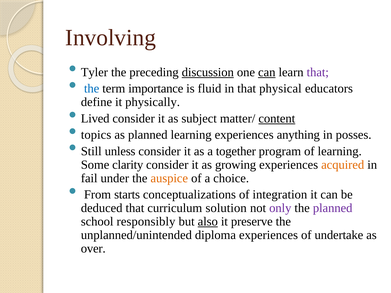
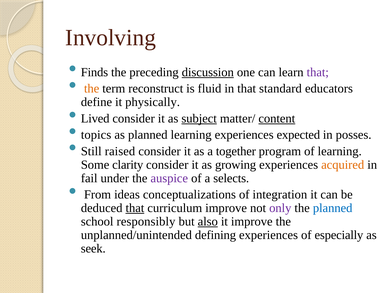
Tyler: Tyler -> Finds
can at (267, 72) underline: present -> none
the at (92, 89) colour: blue -> orange
importance: importance -> reconstruct
physical: physical -> standard
subject underline: none -> present
anything: anything -> expected
unless: unless -> raised
auspice colour: orange -> purple
choice: choice -> selects
starts: starts -> ideas
that at (135, 208) underline: none -> present
curriculum solution: solution -> improve
planned at (333, 208) colour: purple -> blue
it preserve: preserve -> improve
diploma: diploma -> defining
undertake: undertake -> especially
over: over -> seek
